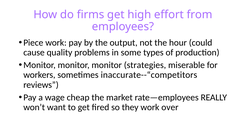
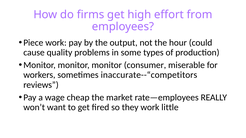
strategies: strategies -> consumer
over: over -> little
